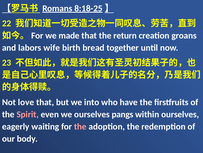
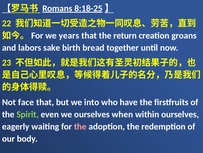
made: made -> years
wife: wife -> sake
love: love -> face
Spirit colour: pink -> light green
pangs: pangs -> when
